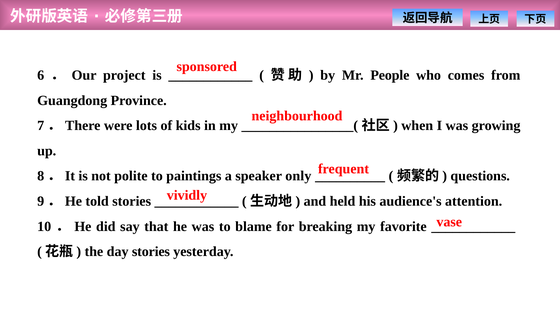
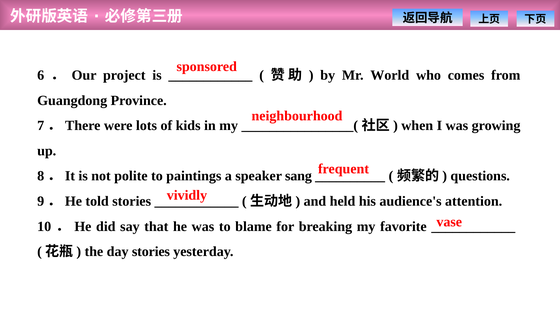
People: People -> World
only: only -> sang
